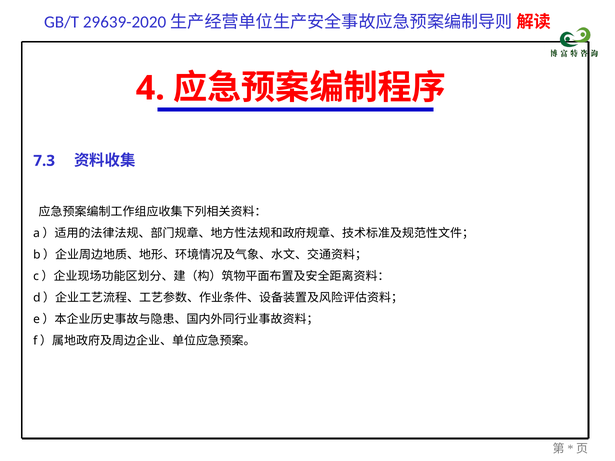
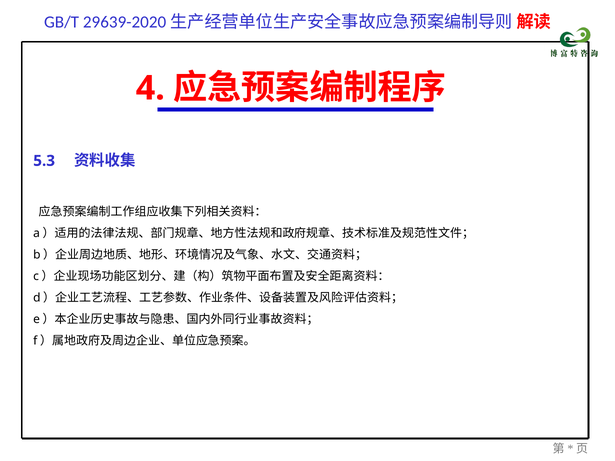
7.3: 7.3 -> 5.3
